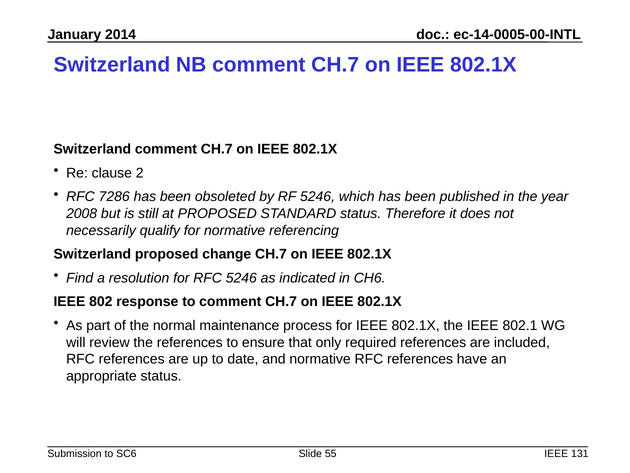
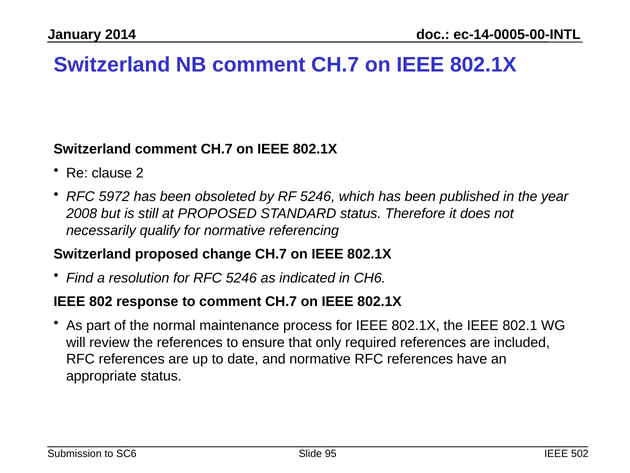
7286: 7286 -> 5972
55: 55 -> 95
131: 131 -> 502
